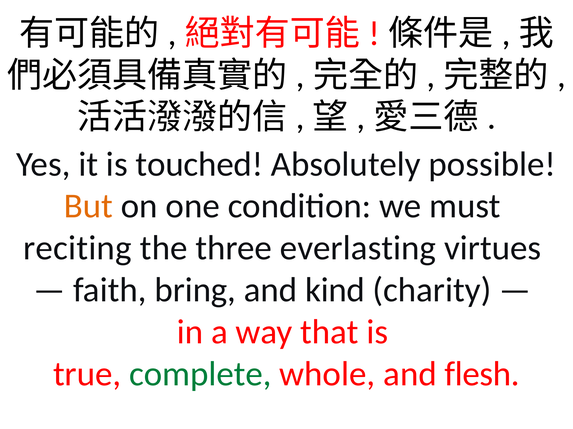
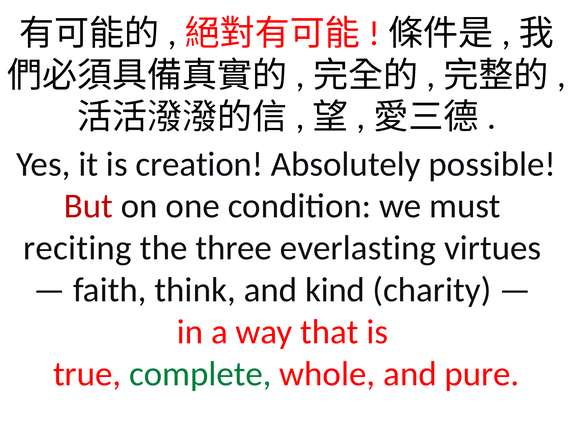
touched: touched -> creation
But colour: orange -> red
bring: bring -> think
flesh: flesh -> pure
